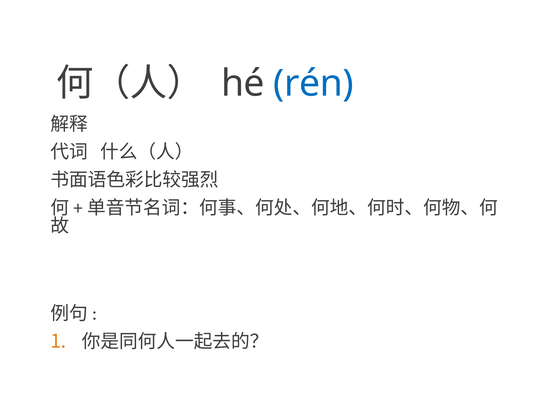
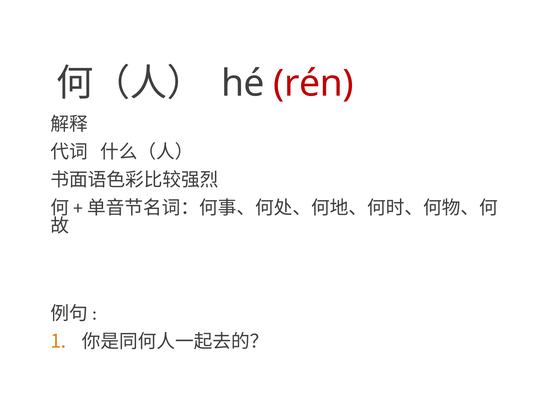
rén colour: blue -> red
